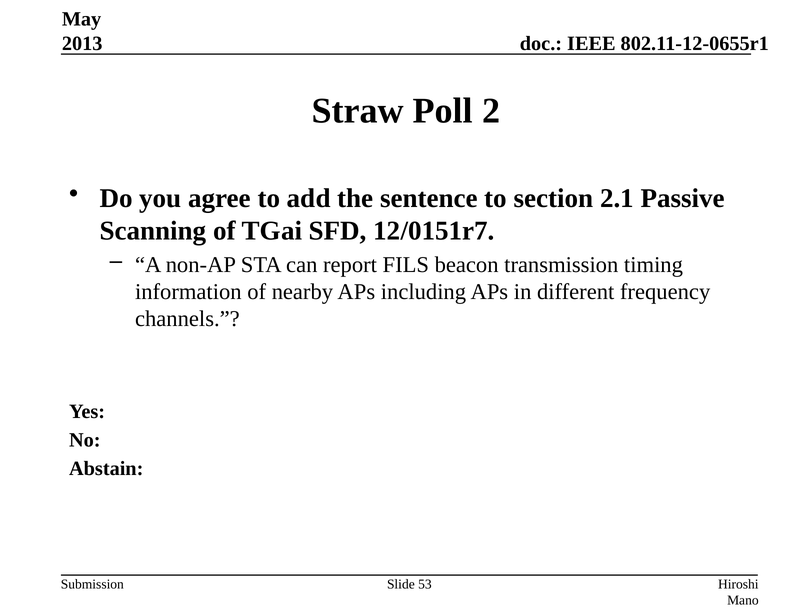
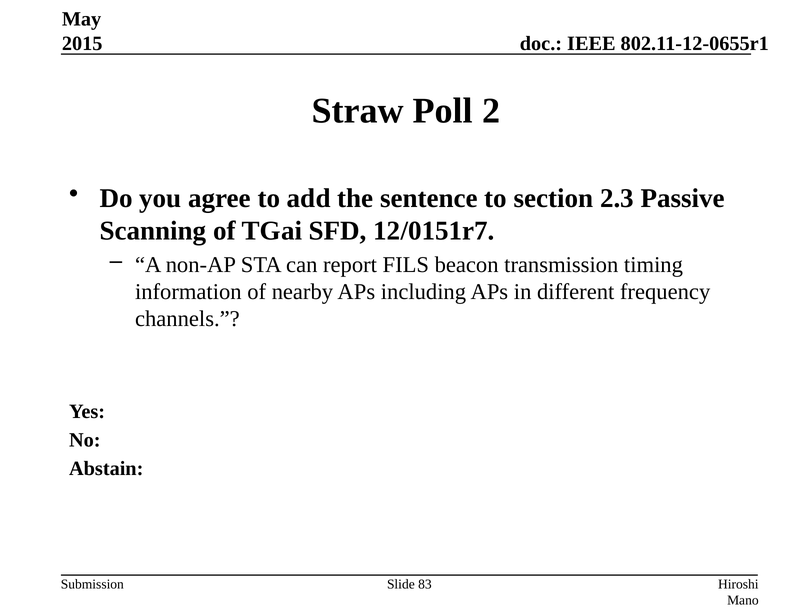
2013: 2013 -> 2015
2.1: 2.1 -> 2.3
53: 53 -> 83
